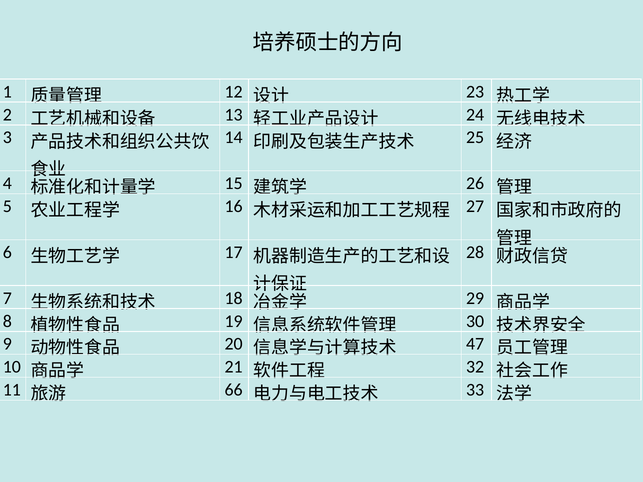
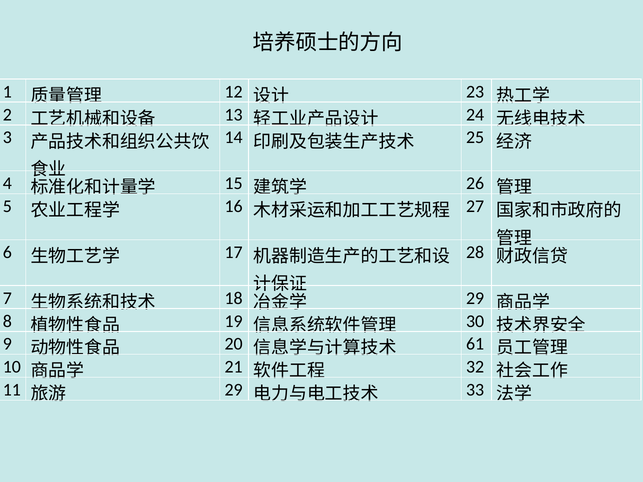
47: 47 -> 61
66 at (234, 390): 66 -> 29
